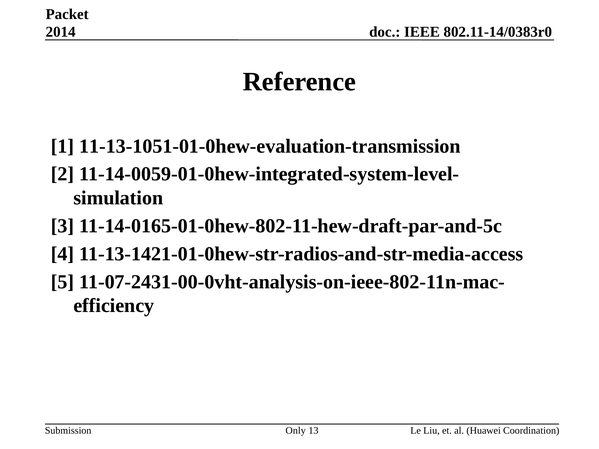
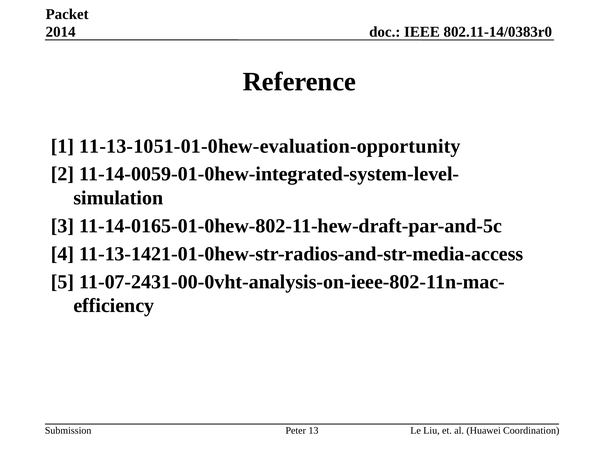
11-13-1051-01-0hew-evaluation-transmission: 11-13-1051-01-0hew-evaluation-transmission -> 11-13-1051-01-0hew-evaluation-opportunity
Only: Only -> Peter
